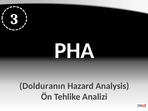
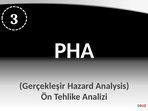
Dolduranın: Dolduranın -> Gerçekleşir
